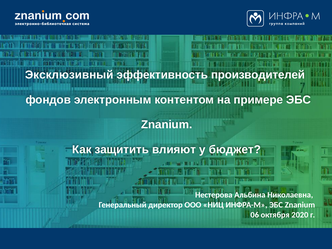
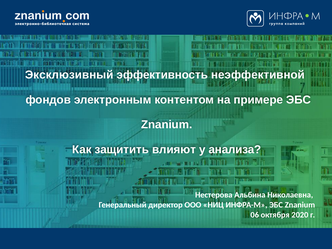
производителей: производителей -> неэффективной
бюджет: бюджет -> анализа
